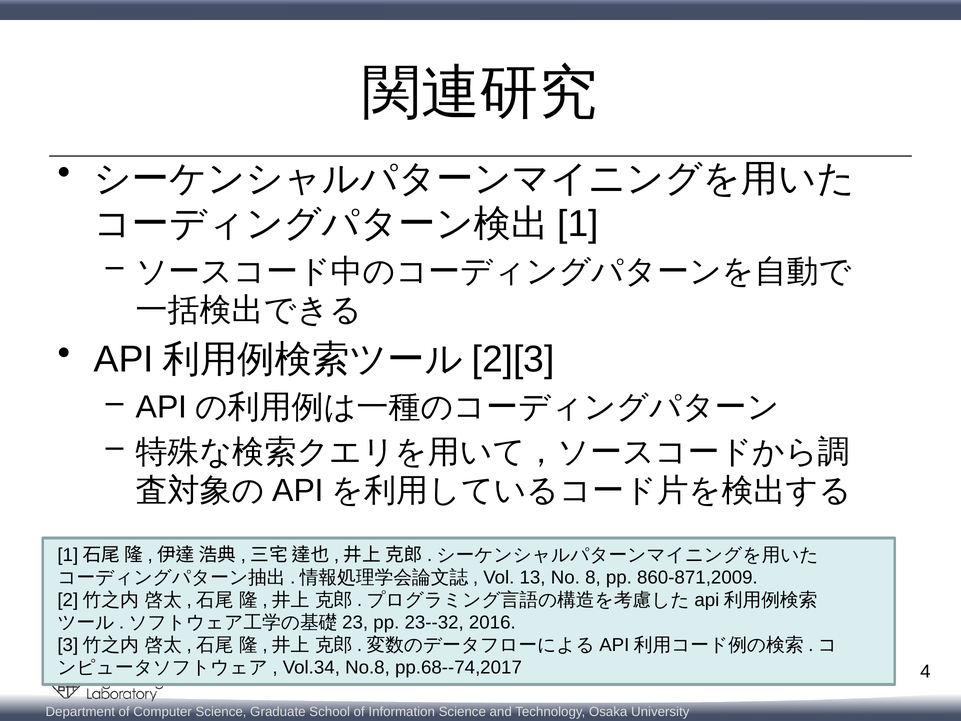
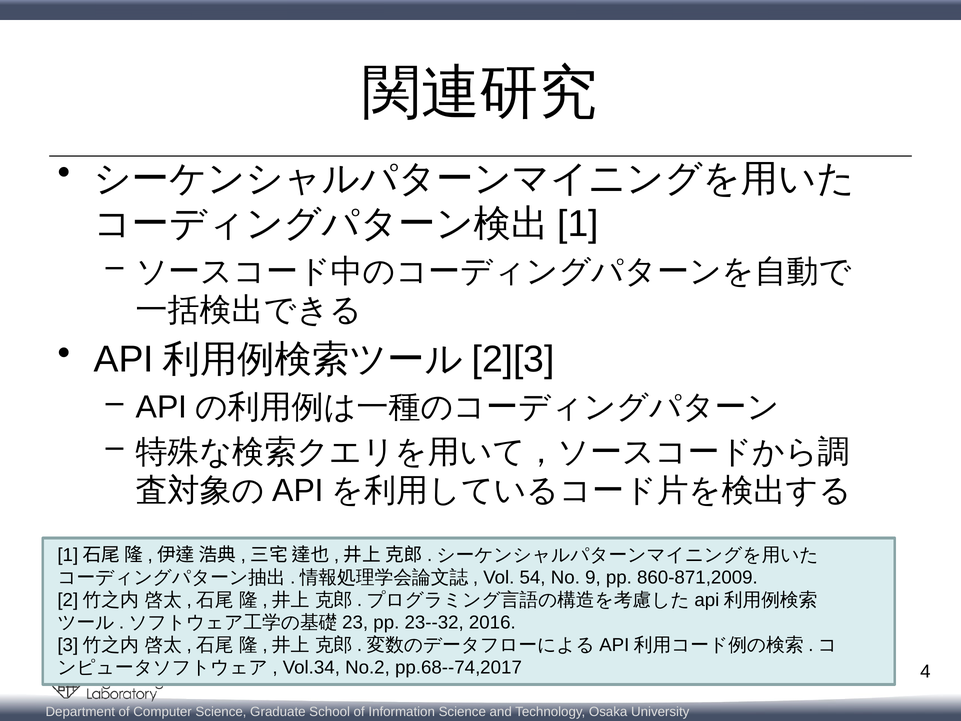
13: 13 -> 54
8: 8 -> 9
No.8: No.8 -> No.2
